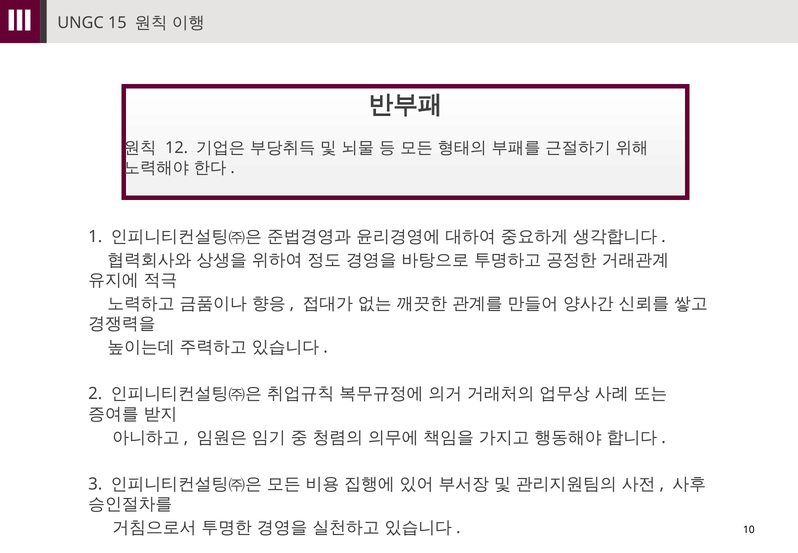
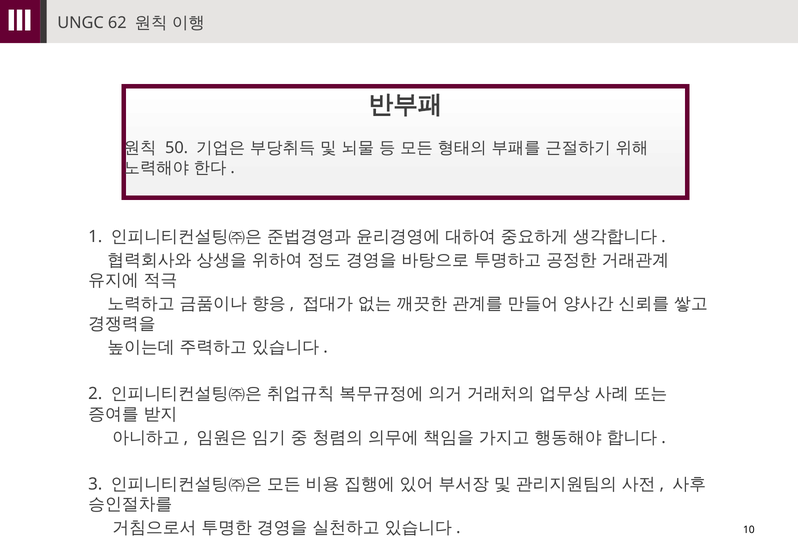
15: 15 -> 62
12: 12 -> 50
